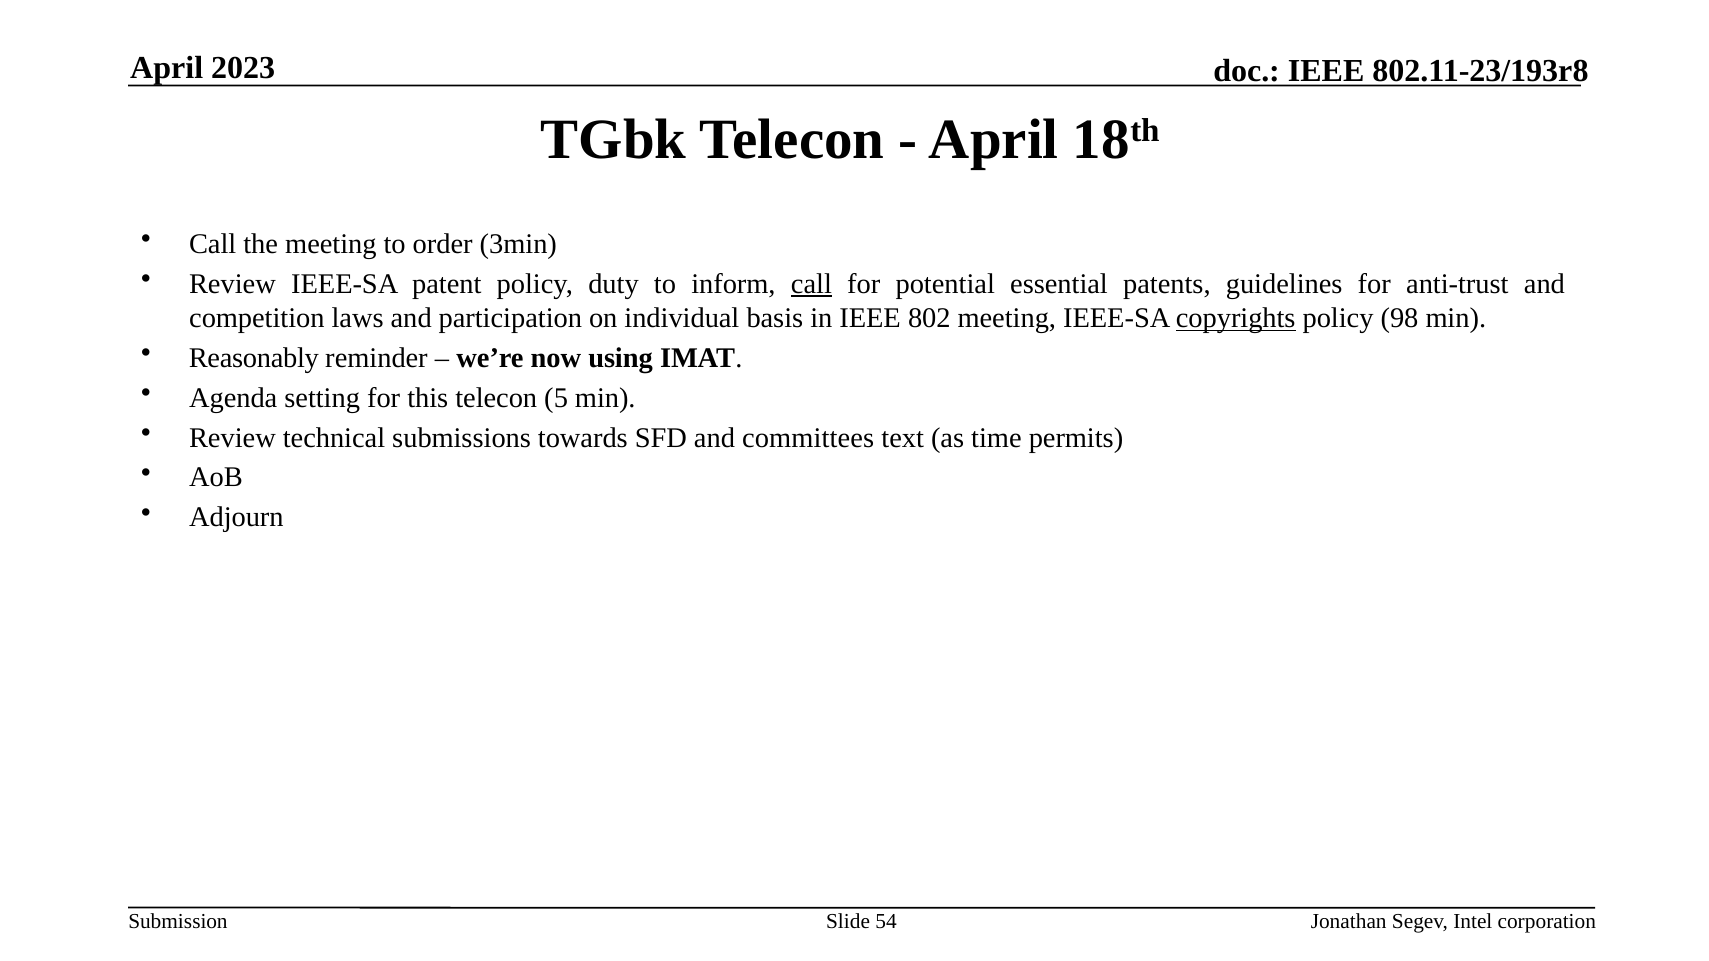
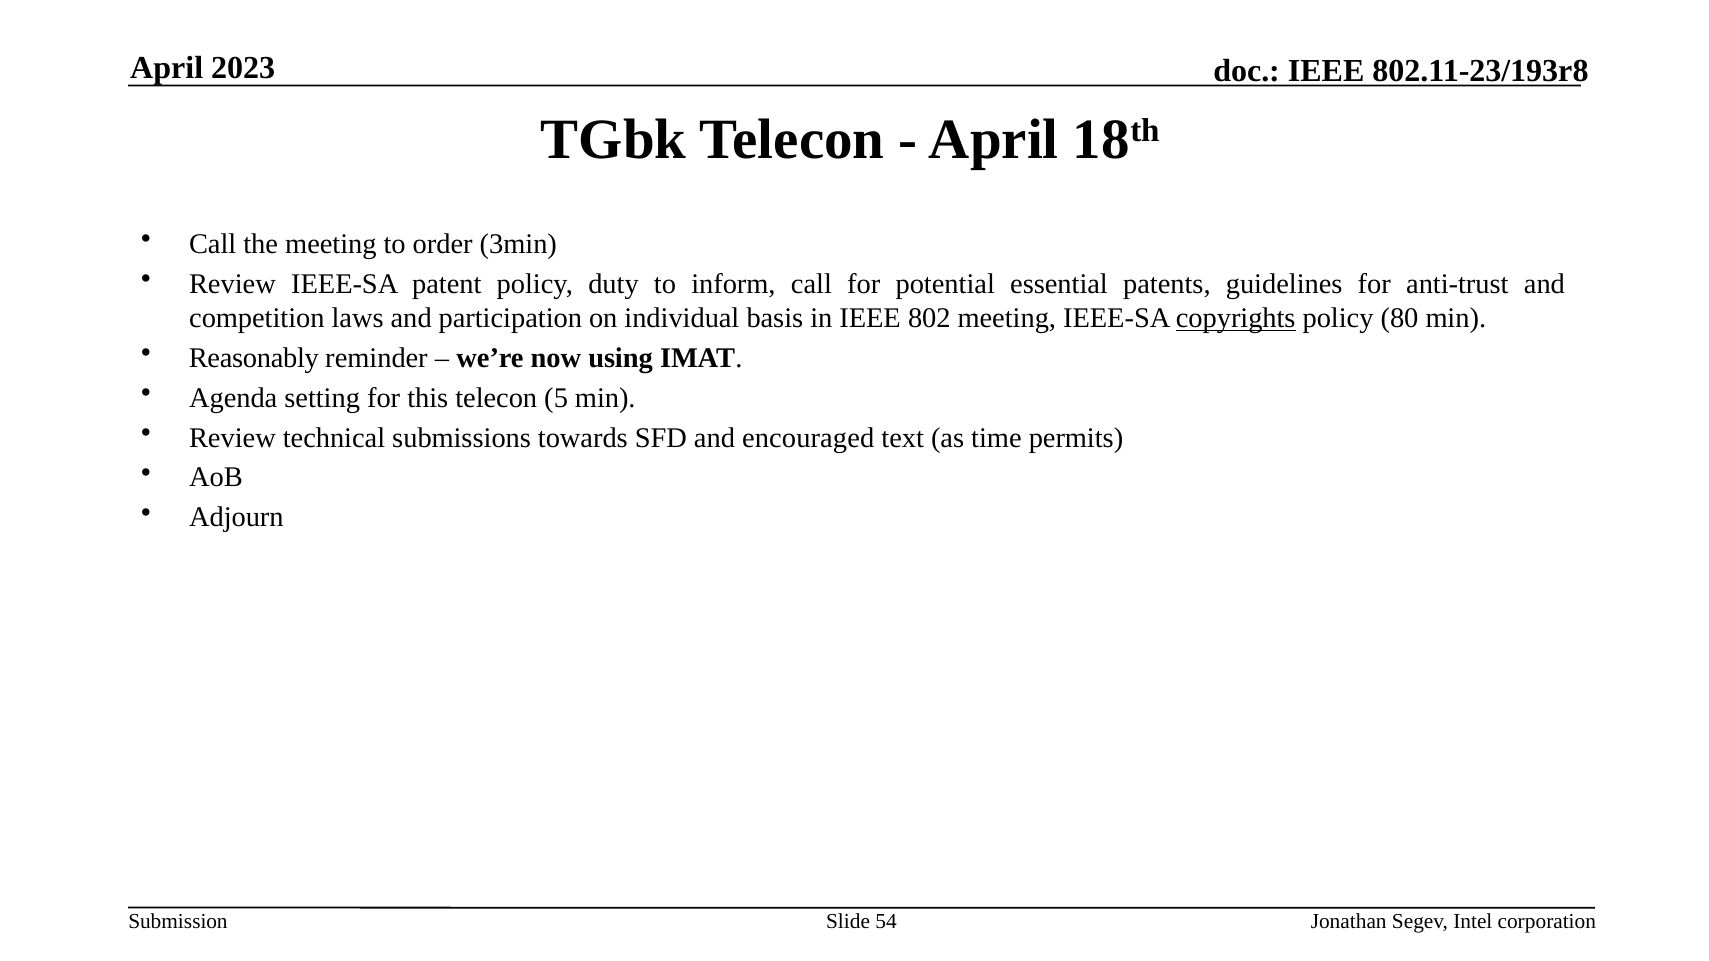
call at (811, 284) underline: present -> none
98: 98 -> 80
committees: committees -> encouraged
